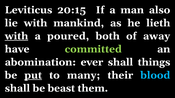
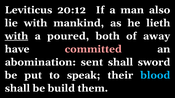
20:15: 20:15 -> 20:12
committed colour: light green -> pink
ever: ever -> sent
things: things -> sword
put underline: present -> none
many: many -> speak
beast: beast -> build
